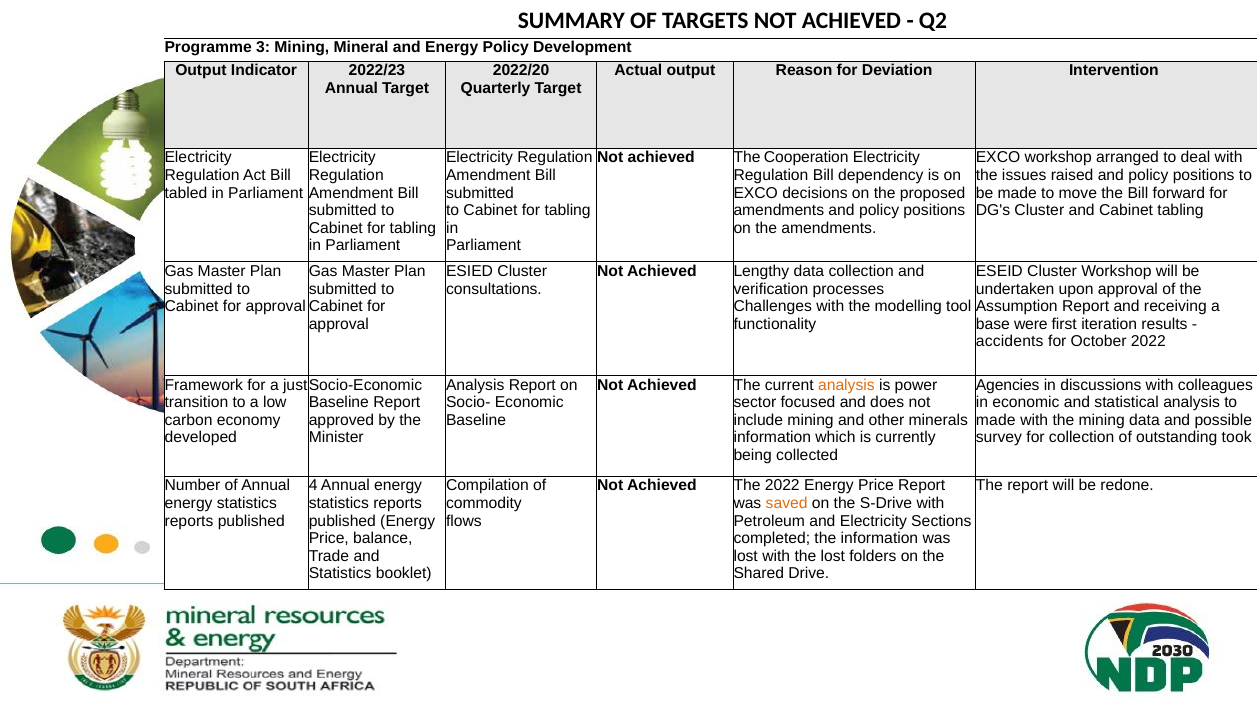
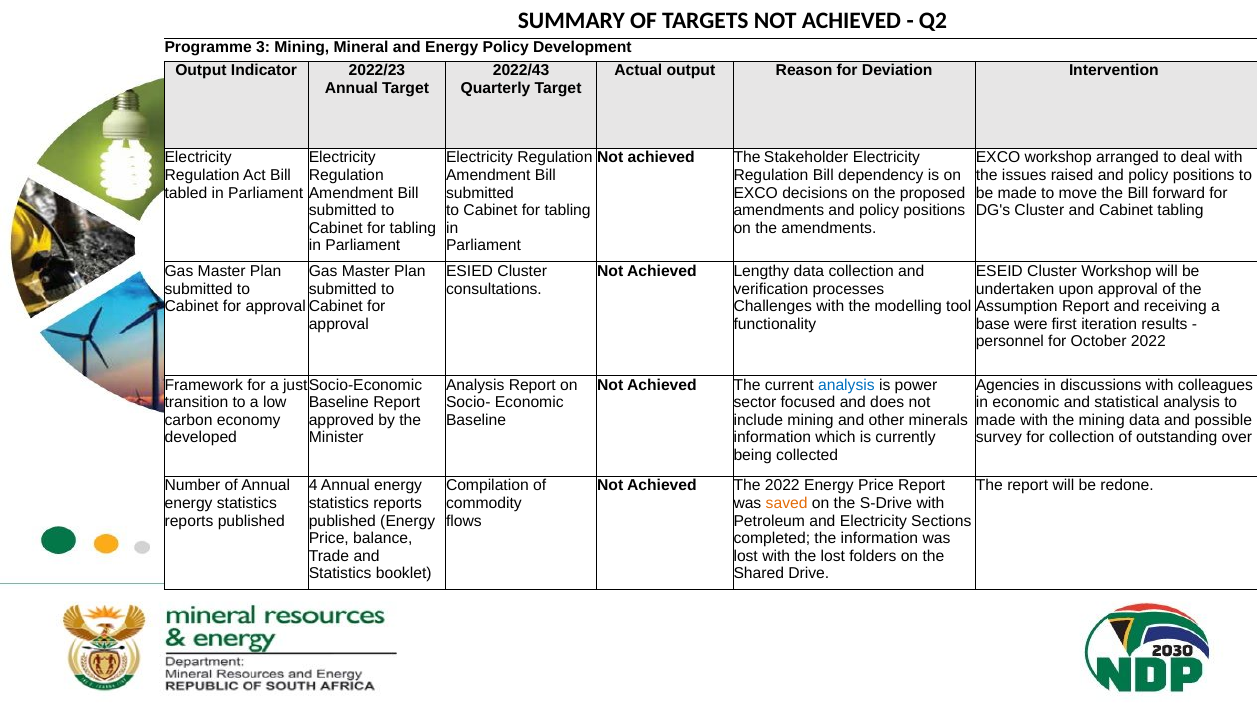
2022/20: 2022/20 -> 2022/43
Cooperation: Cooperation -> Stakeholder
accidents: accidents -> personnel
analysis at (846, 385) colour: orange -> blue
took: took -> over
